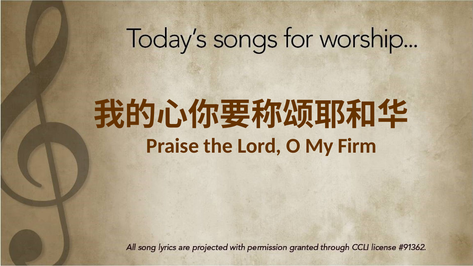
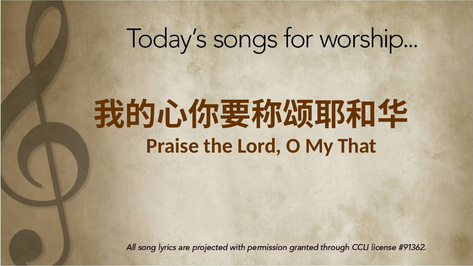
Firm: Firm -> That
